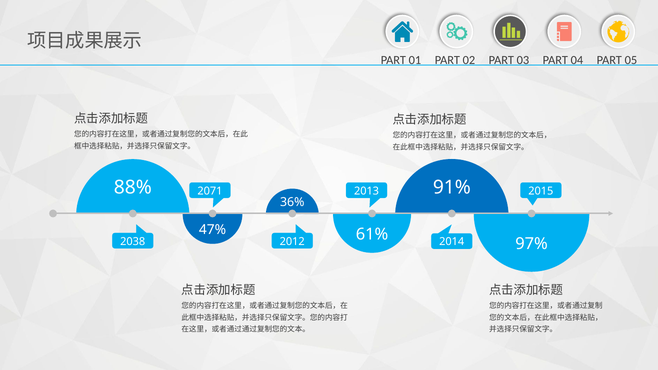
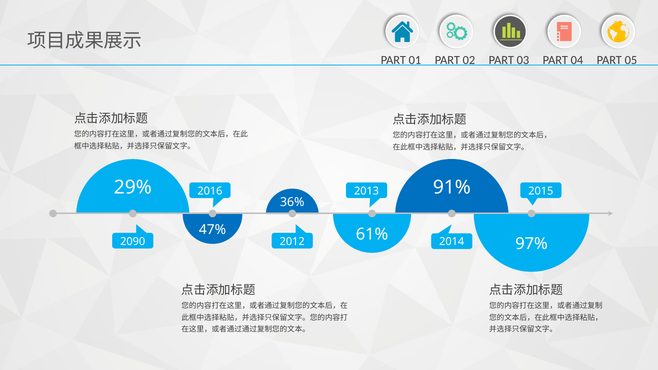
88%: 88% -> 29%
2071: 2071 -> 2016
2038: 2038 -> 2090
